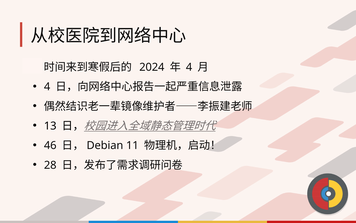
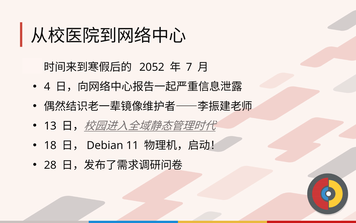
2024: 2024 -> 2052
4 at (189, 67): 4 -> 7
46: 46 -> 18
